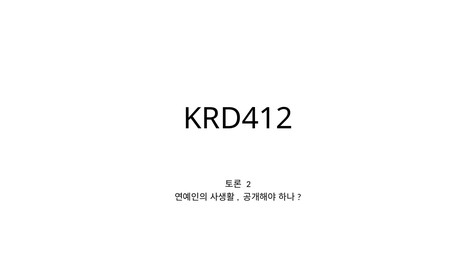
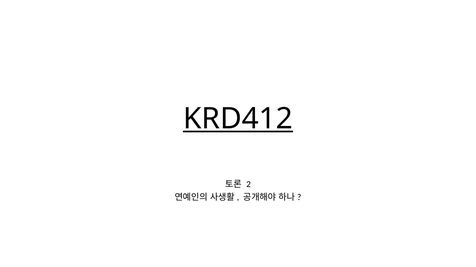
KRD412 underline: none -> present
